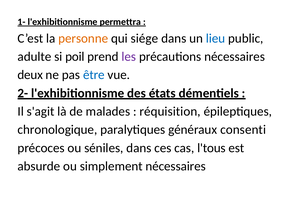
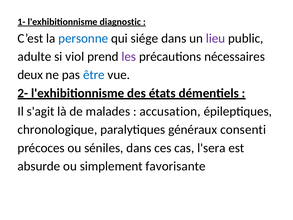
permettra: permettra -> diagnostic
personne colour: orange -> blue
lieu colour: blue -> purple
poil: poil -> viol
réquisition: réquisition -> accusation
l'tous: l'tous -> l'sera
simplement nécessaires: nécessaires -> favorisante
